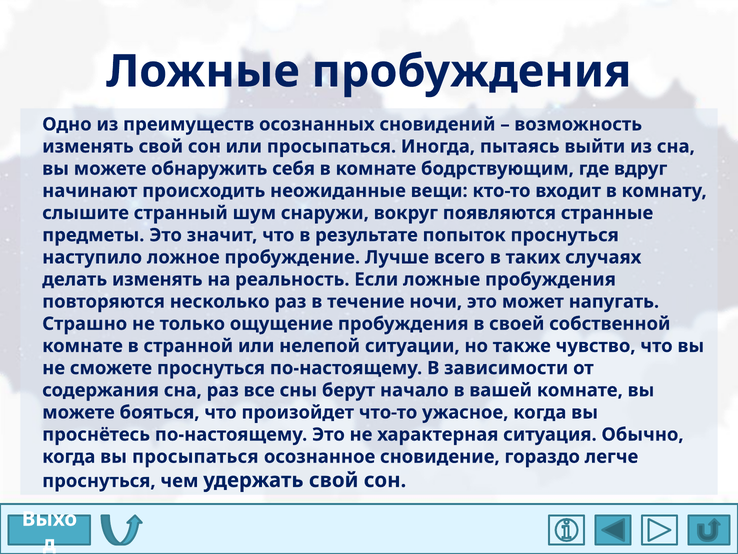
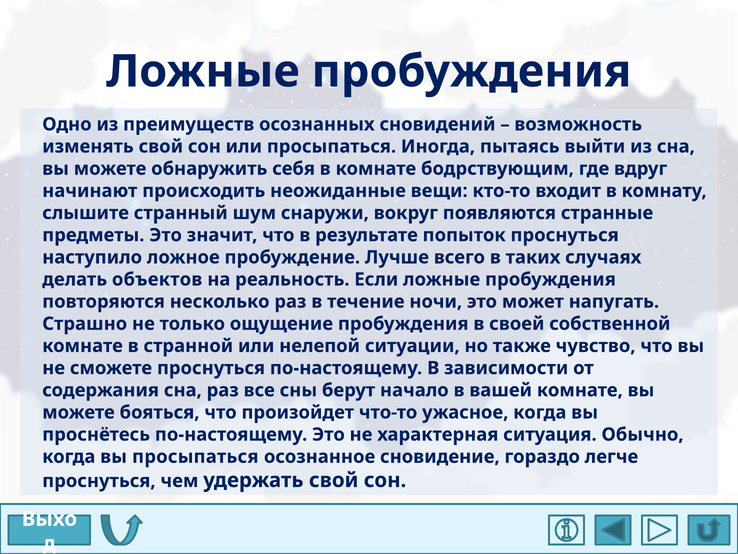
делать изменять: изменять -> объектов
